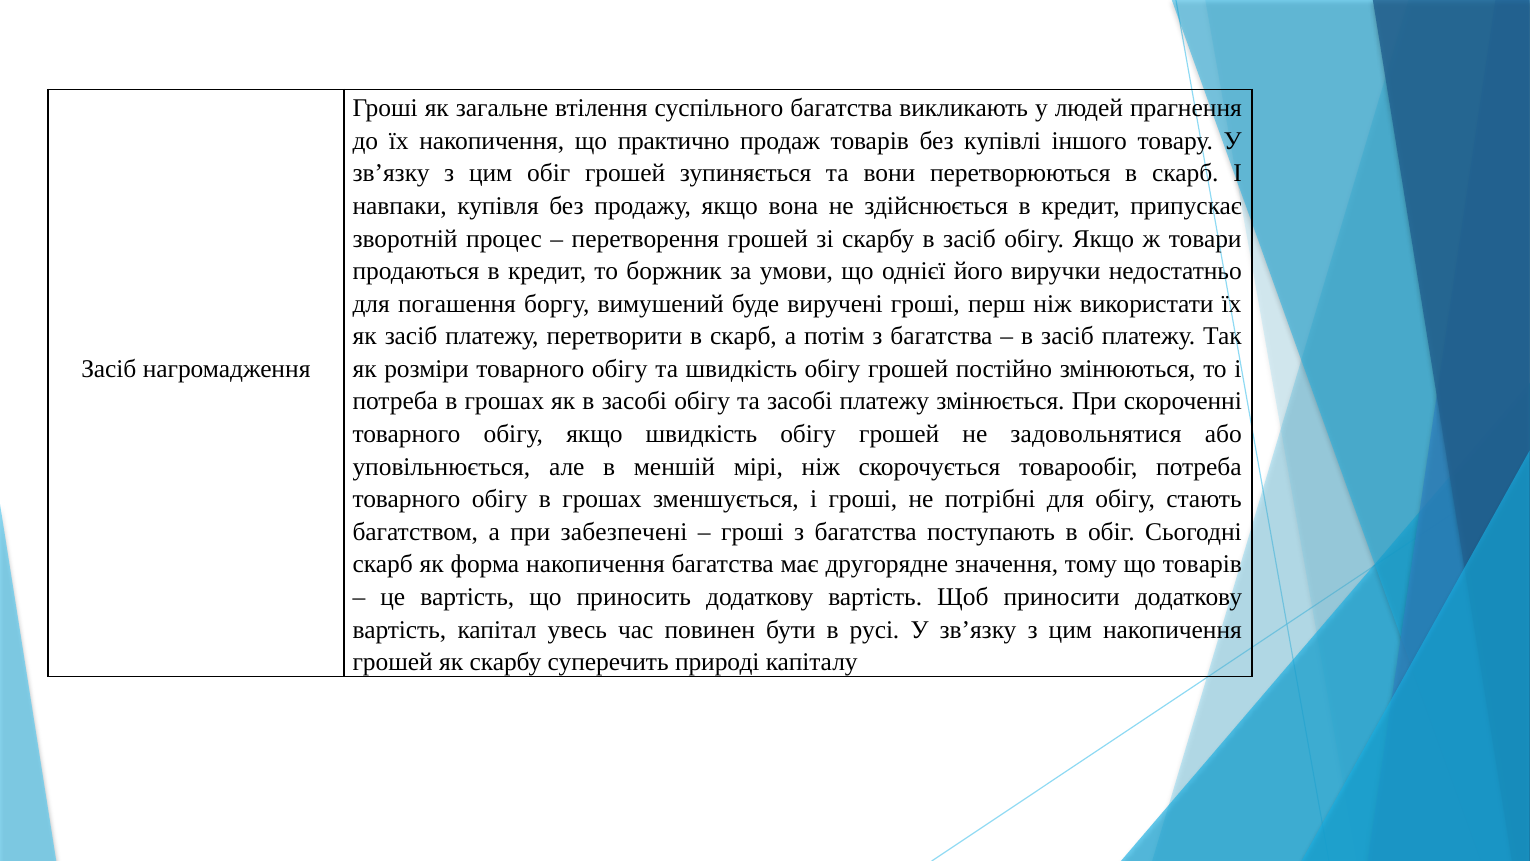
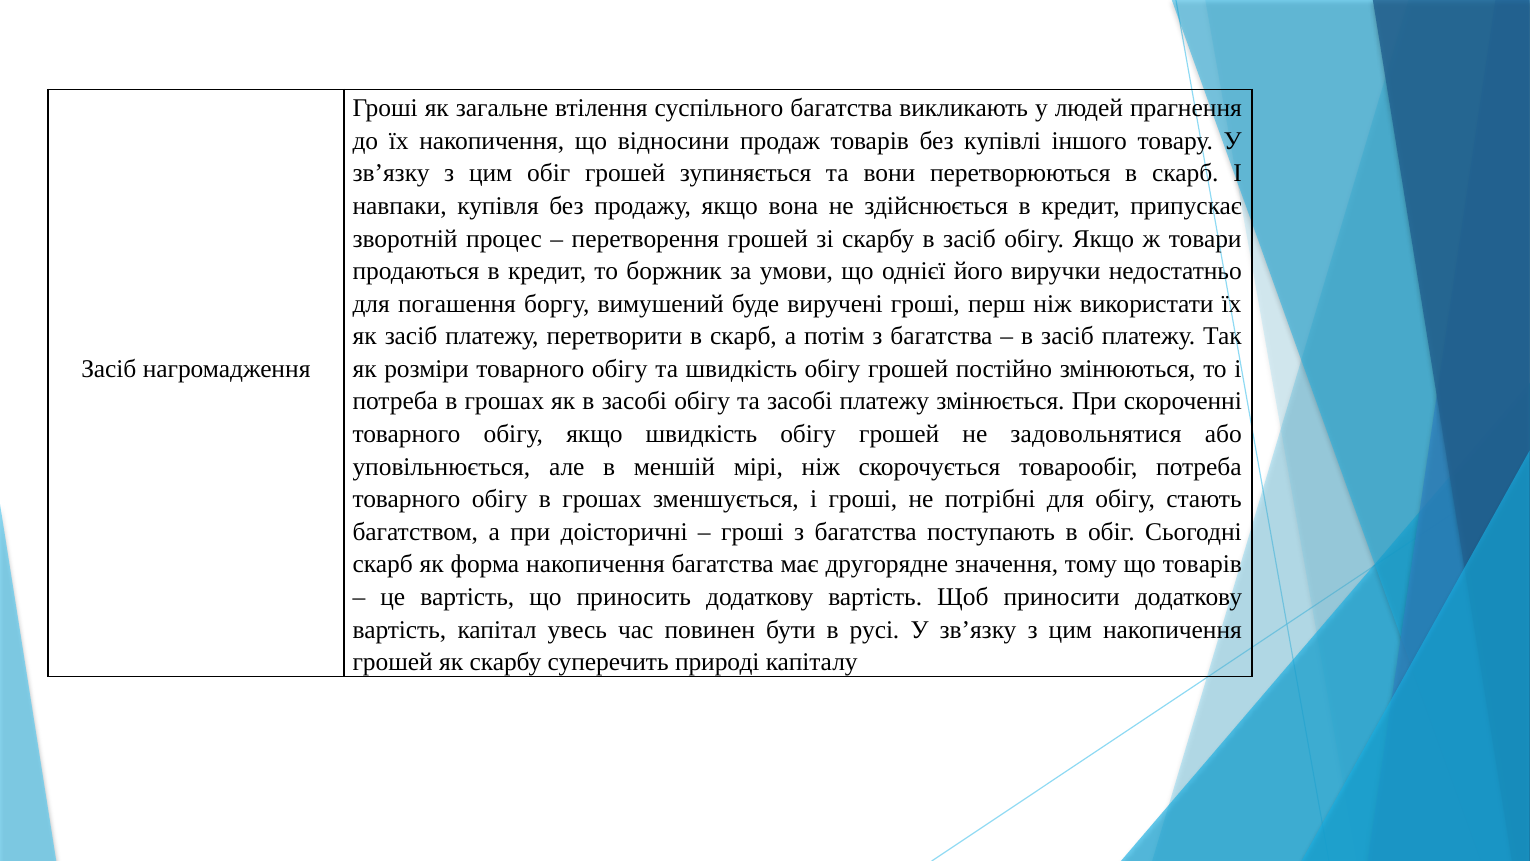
практично: практично -> відносини
забезпечені: забезпечені -> доісторичні
